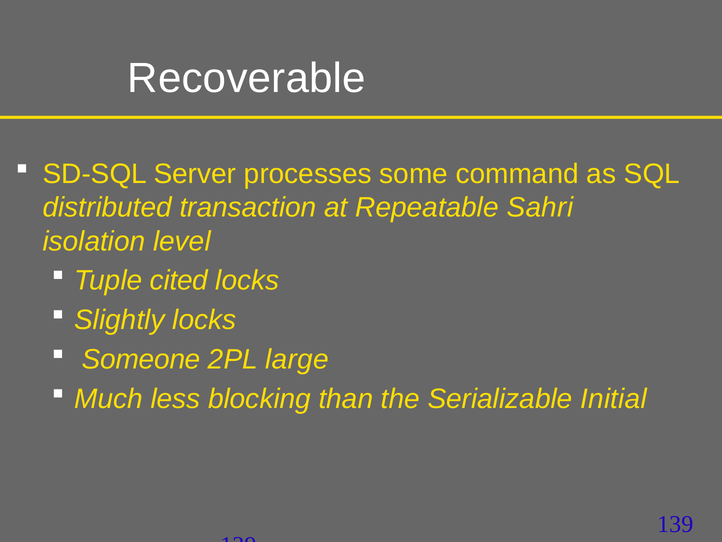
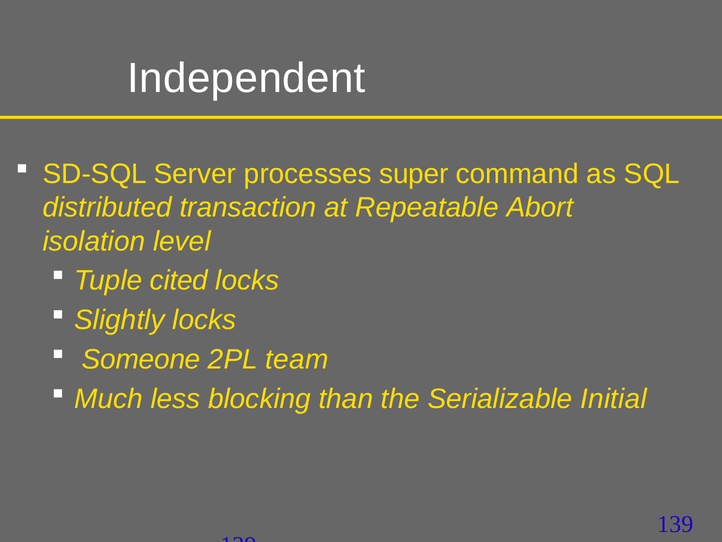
Recoverable: Recoverable -> Independent
some: some -> super
Sahri: Sahri -> Abort
large: large -> team
